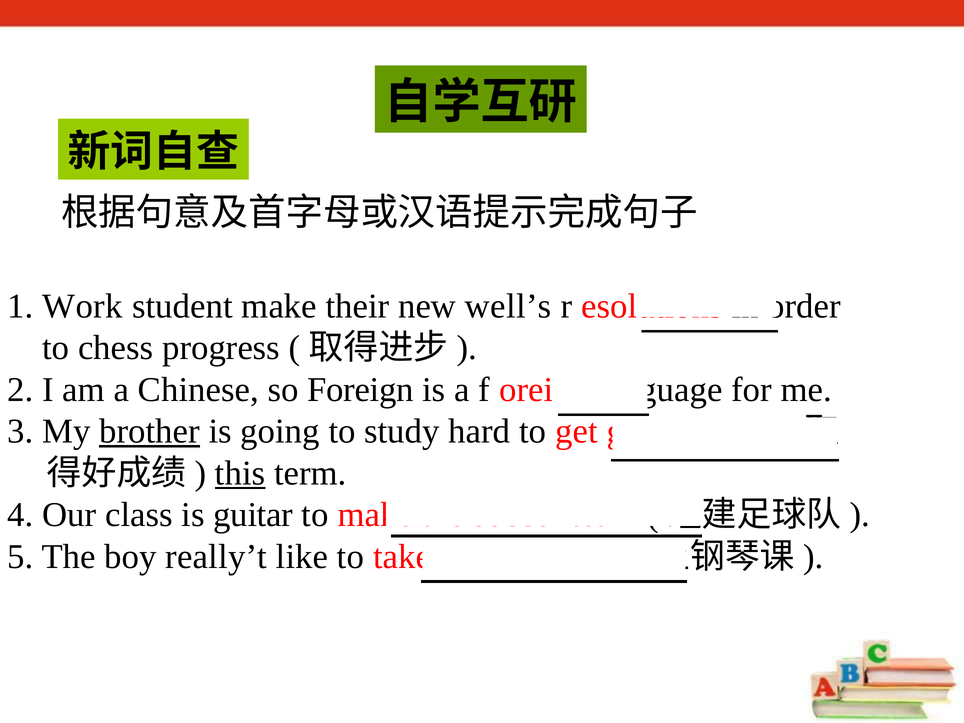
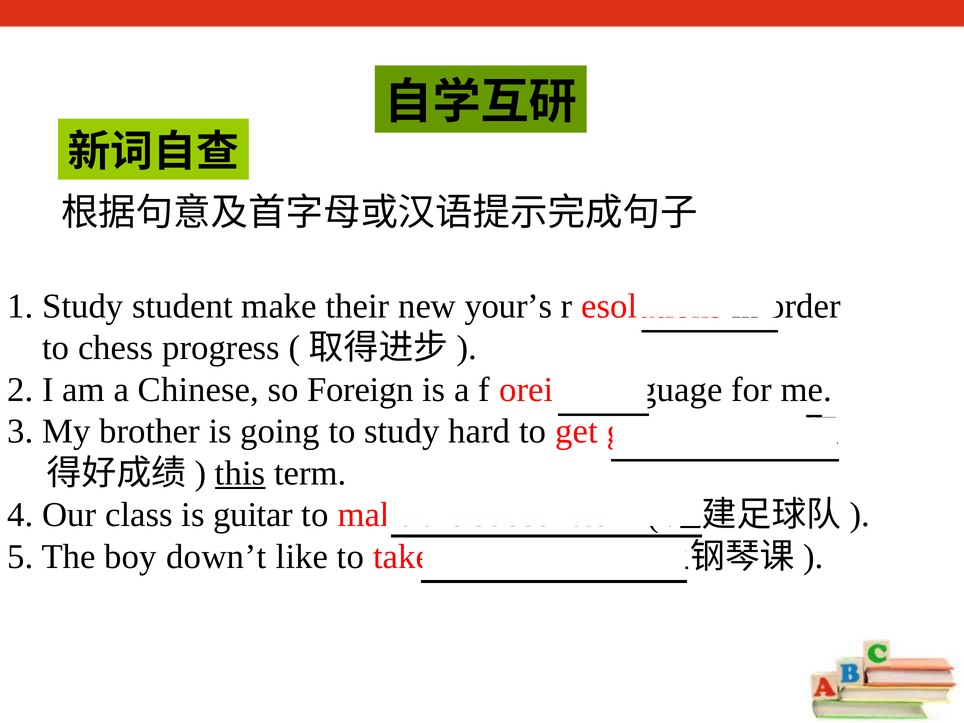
1 Work: Work -> Study
well’s: well’s -> your’s
brother underline: present -> none
really’t: really’t -> down’t
